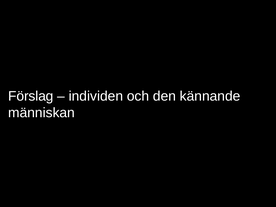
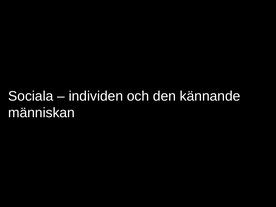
Förslag: Förslag -> Sociala
